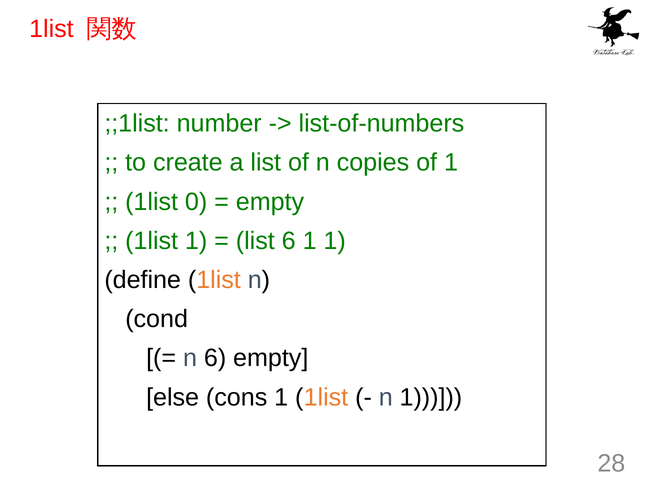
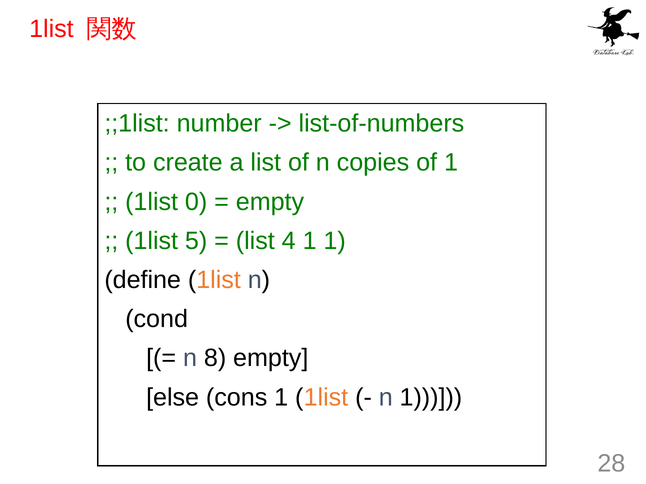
1list 1: 1 -> 5
list 6: 6 -> 4
n 6: 6 -> 8
